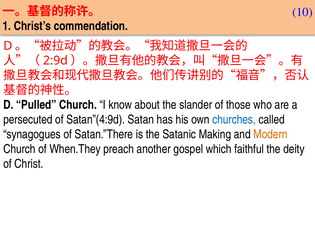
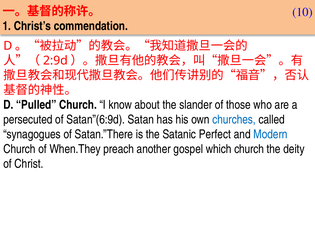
Satan”(4:9d: Satan”(4:9d -> Satan”(6:9d
Making: Making -> Perfect
Modern colour: orange -> blue
which faithful: faithful -> church
